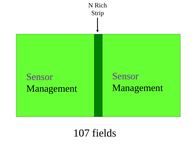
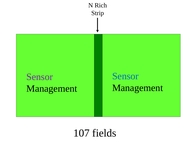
Sensor at (125, 76) colour: purple -> blue
